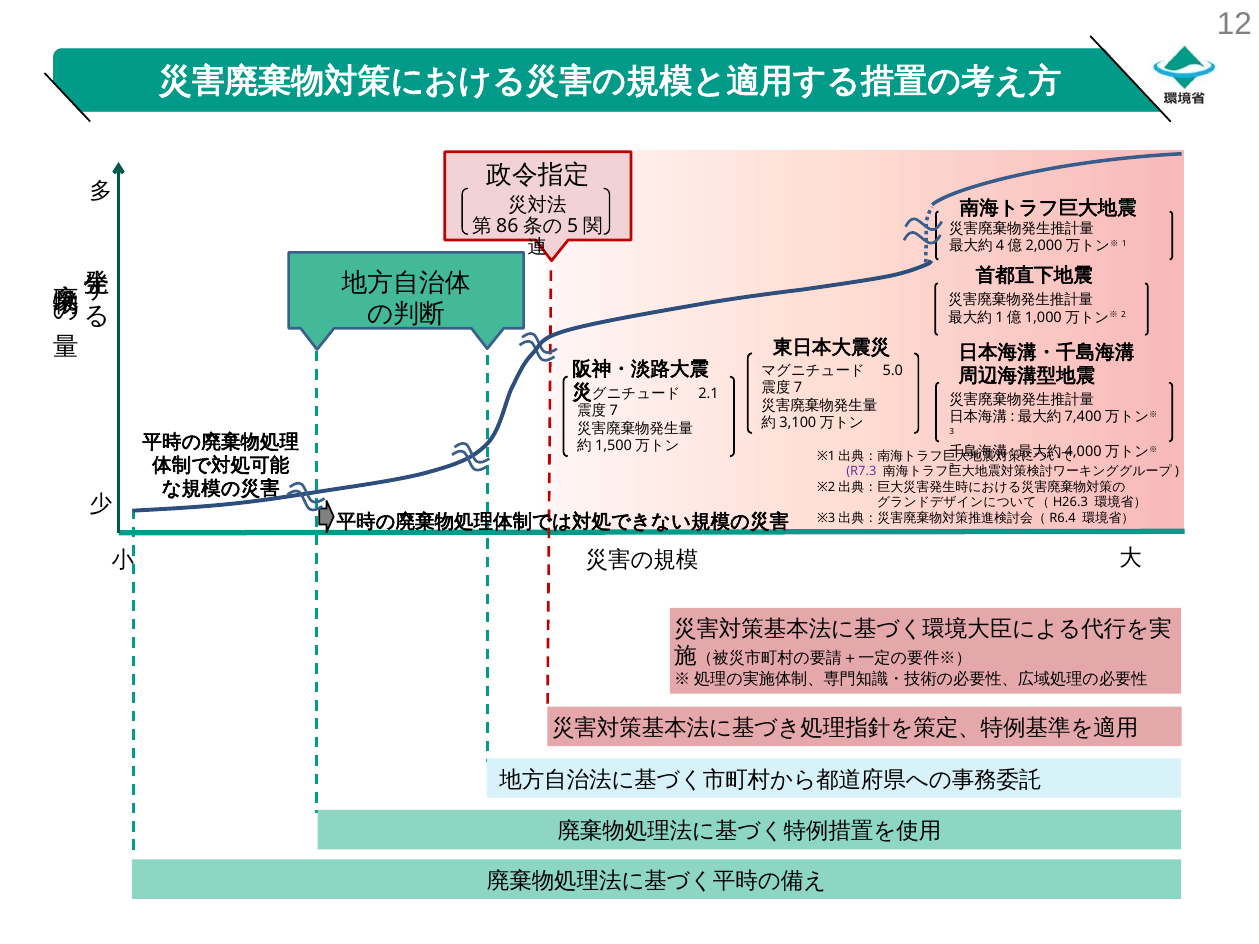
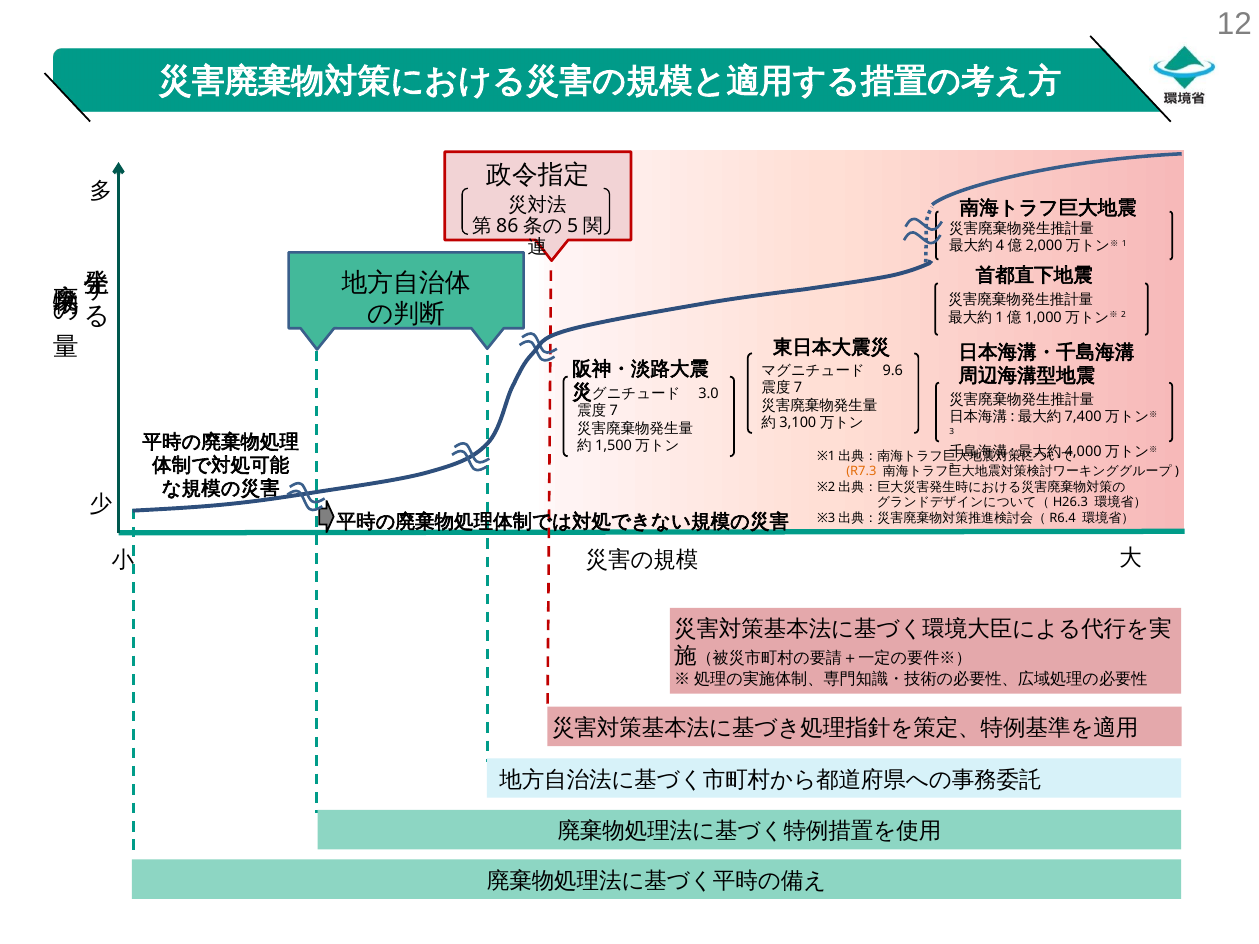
5.0: 5.0 -> 9.6
2.1: 2.1 -> 3.0
R7.3 colour: purple -> orange
